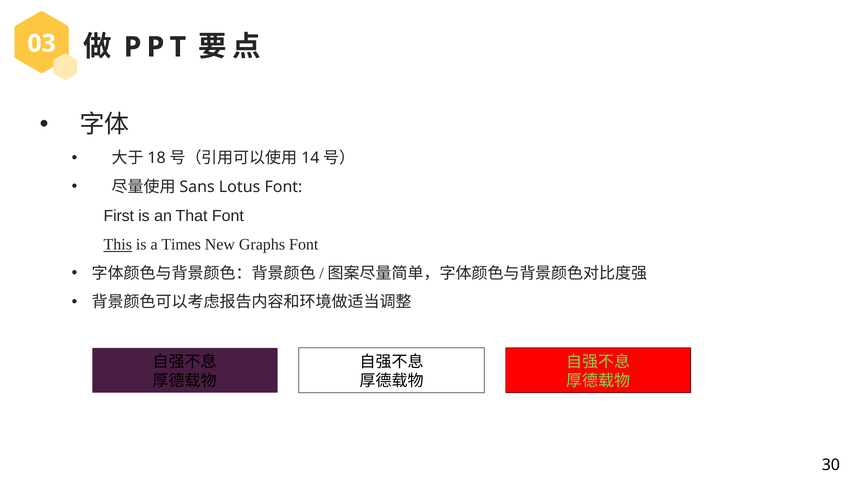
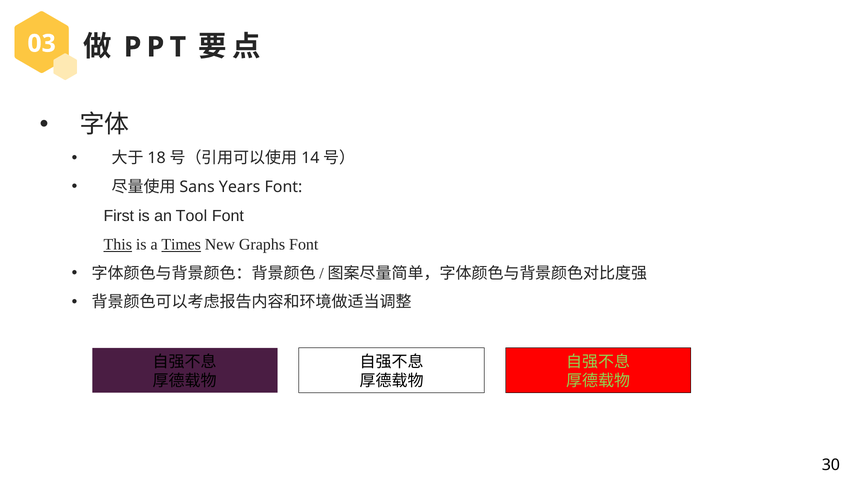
Lotus: Lotus -> Years
That: That -> Tool
Times underline: none -> present
